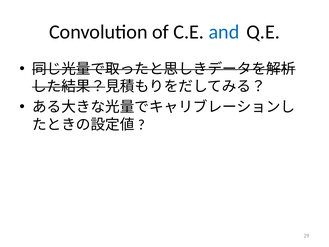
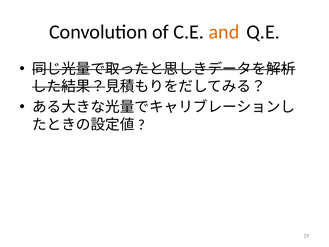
and colour: blue -> orange
